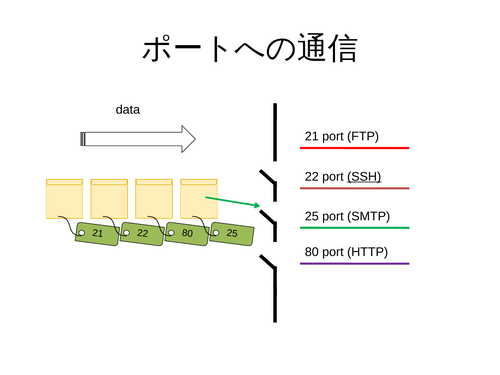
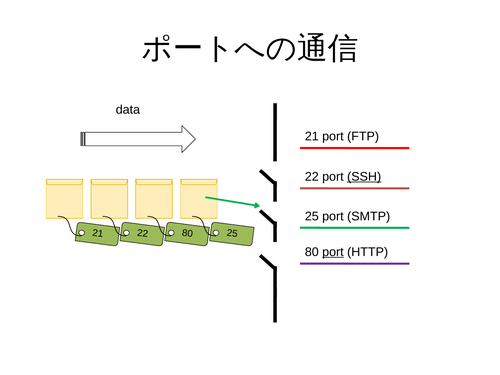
port at (333, 252) underline: none -> present
